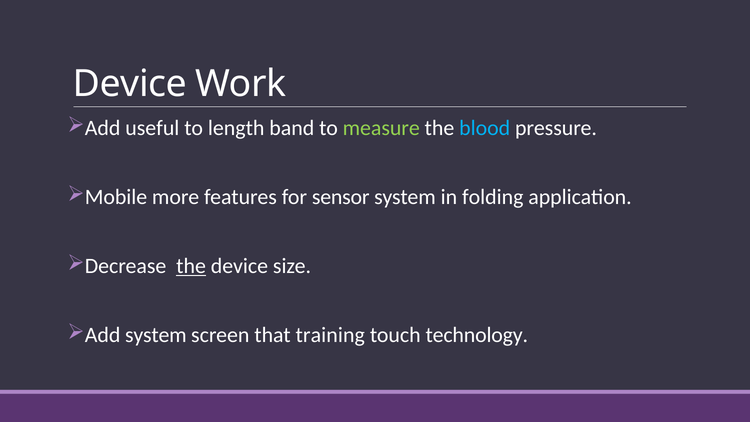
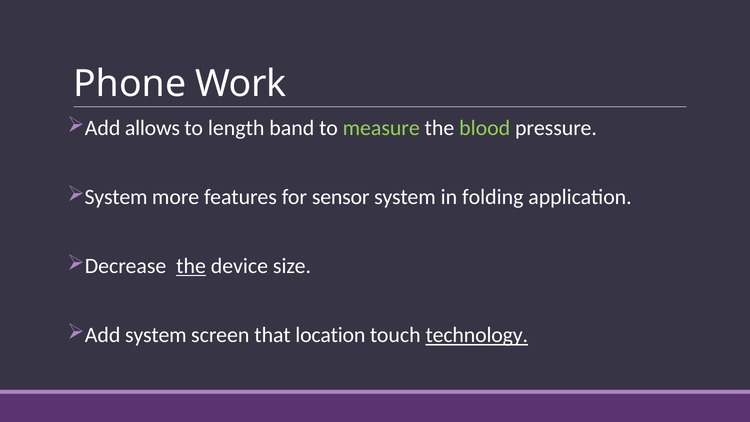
Device at (130, 84): Device -> Phone
useful: useful -> allows
blood colour: light blue -> light green
Mobile at (116, 197): Mobile -> System
training: training -> location
technology underline: none -> present
